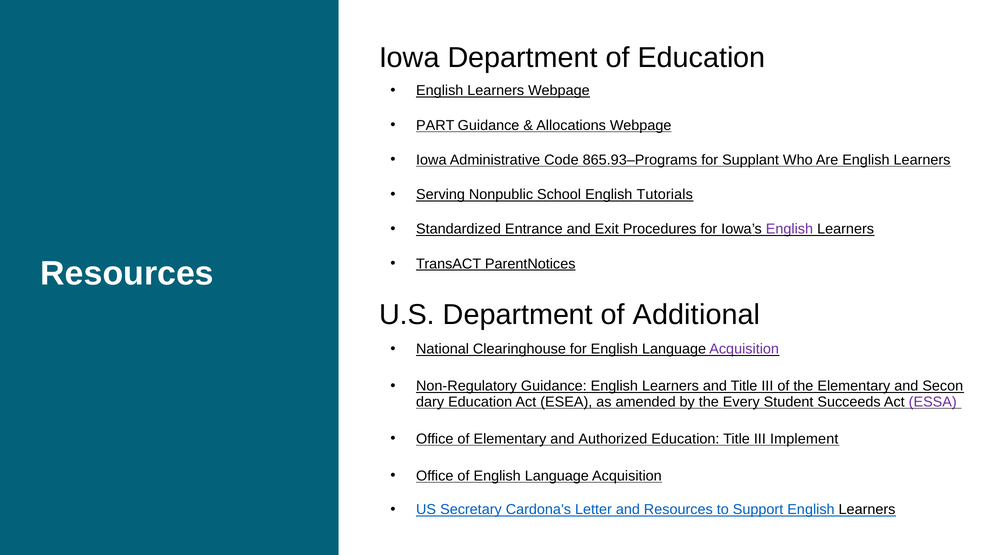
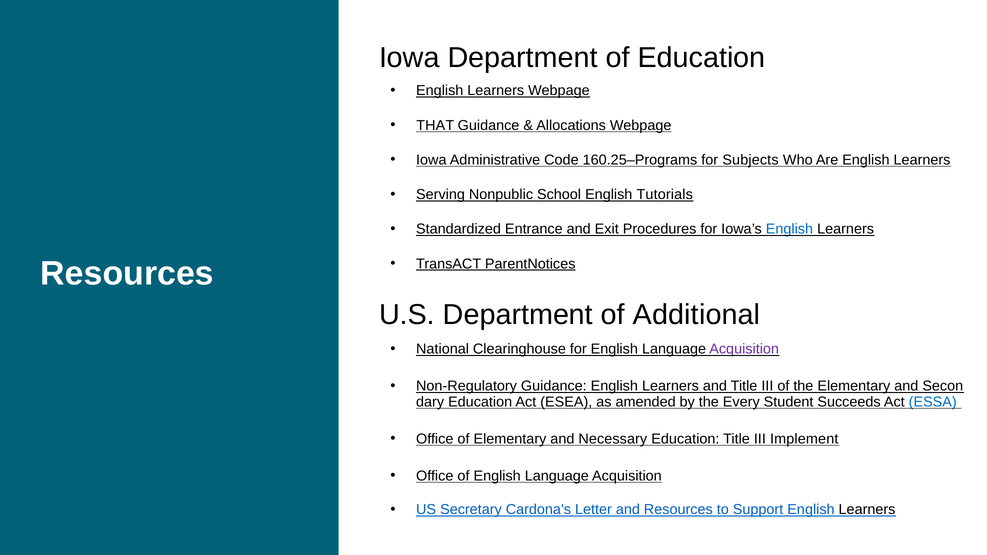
PART: PART -> THAT
865.93–Programs: 865.93–Programs -> 160.25–Programs
Supplant: Supplant -> Subjects
English at (789, 229) colour: purple -> blue
ESSA colour: purple -> blue
Authorized: Authorized -> Necessary
